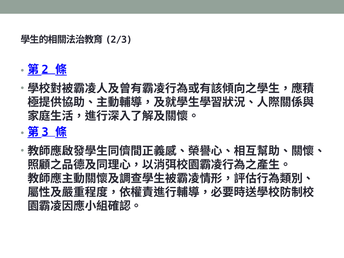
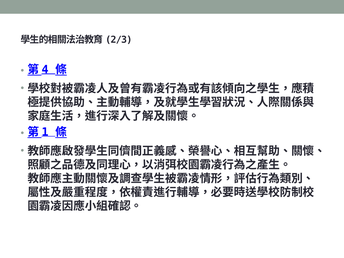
2: 2 -> 4
3: 3 -> 1
